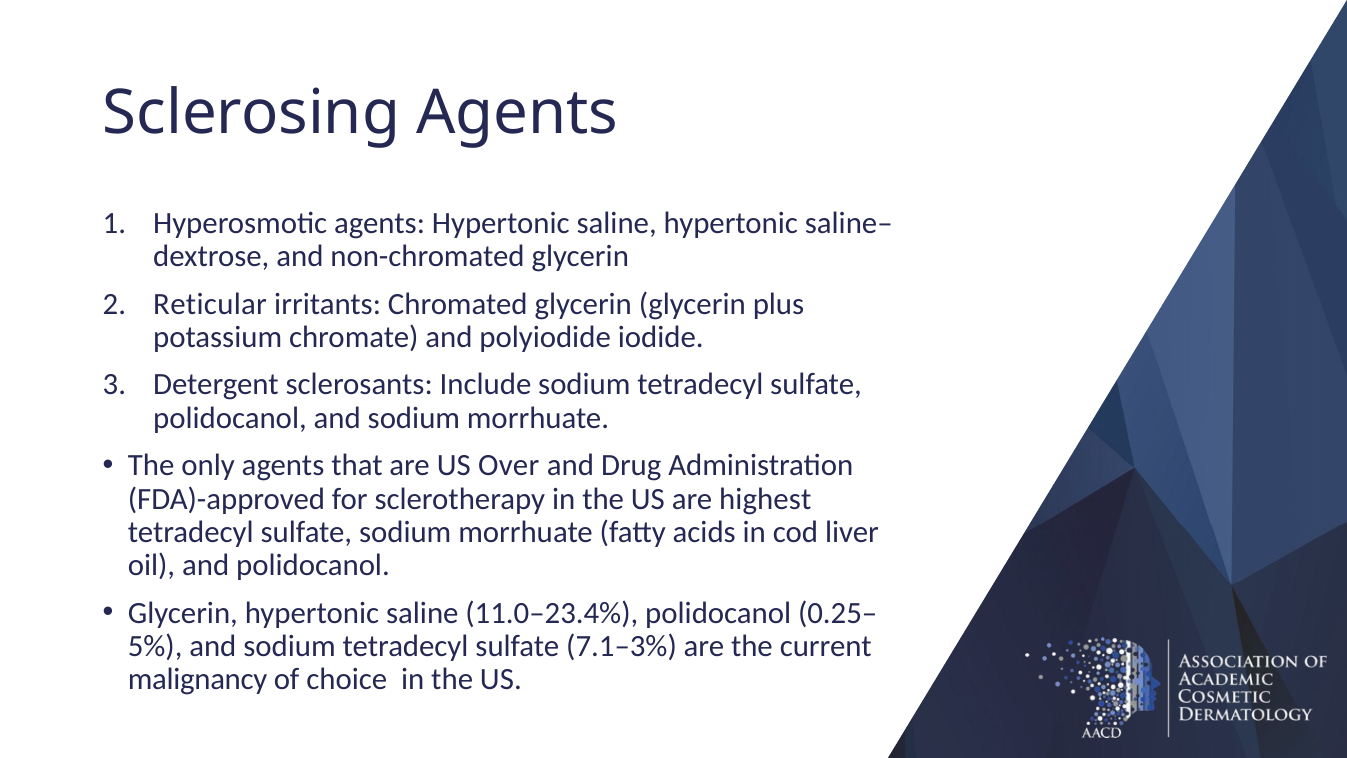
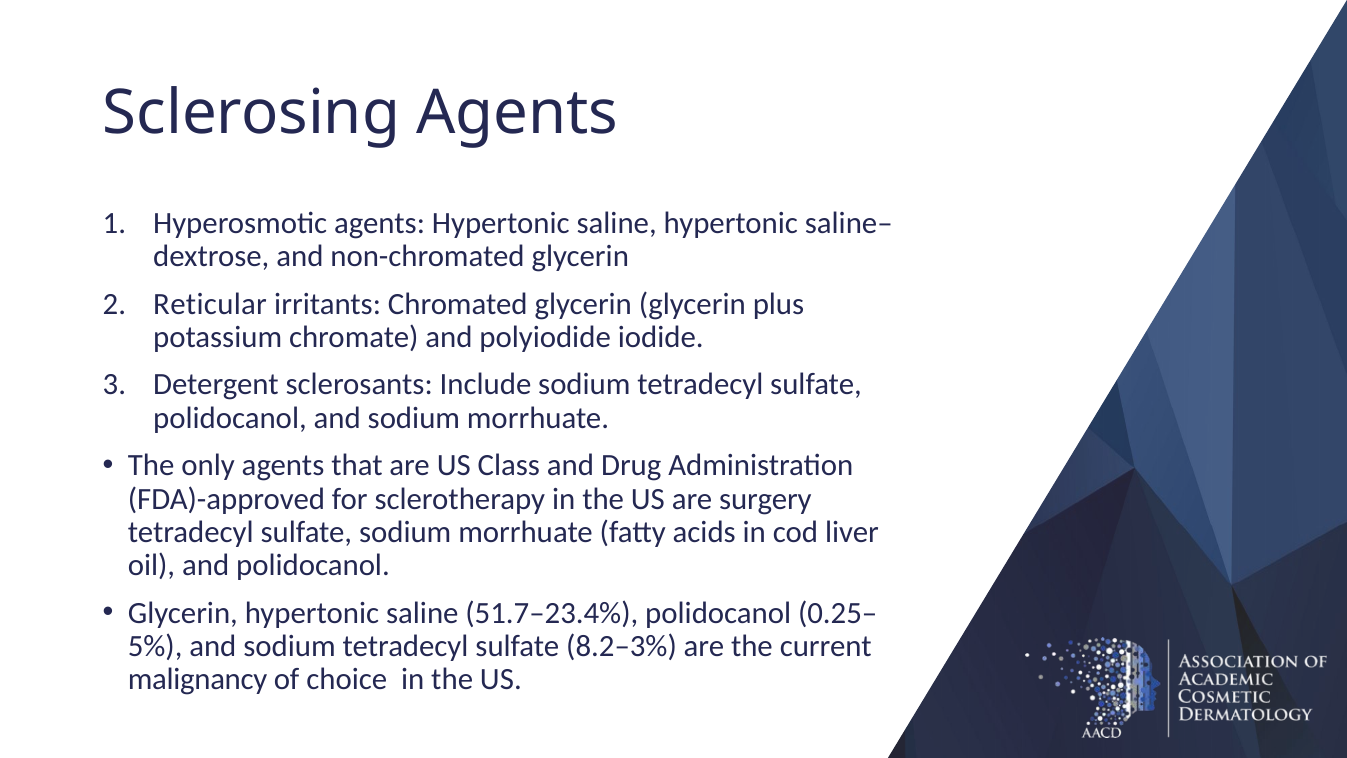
Over: Over -> Class
highest: highest -> surgery
11.0–23.4%: 11.0–23.4% -> 51.7–23.4%
7.1–3%: 7.1–3% -> 8.2–3%
